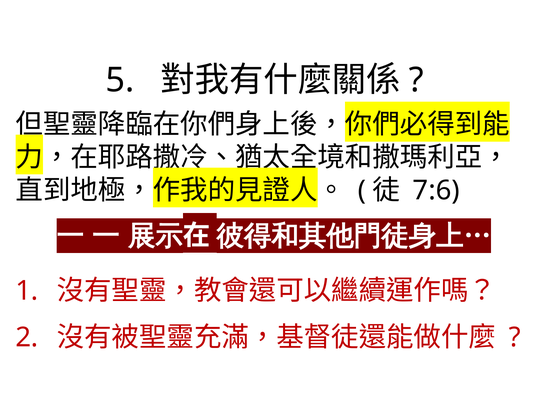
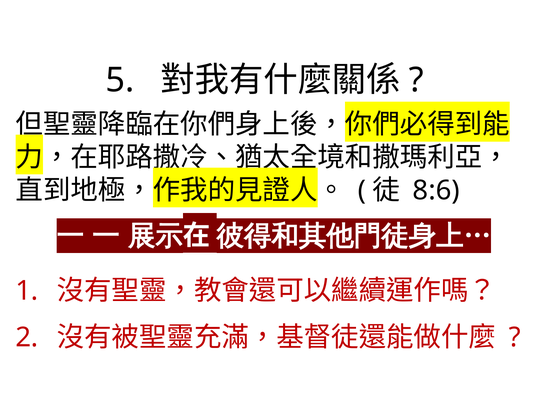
7:6: 7:6 -> 8:6
